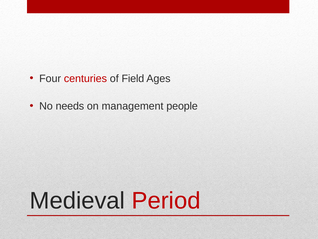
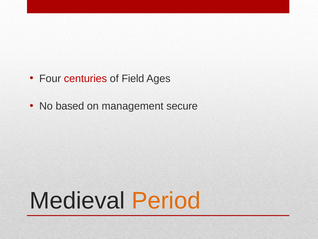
needs: needs -> based
people: people -> secure
Period colour: red -> orange
